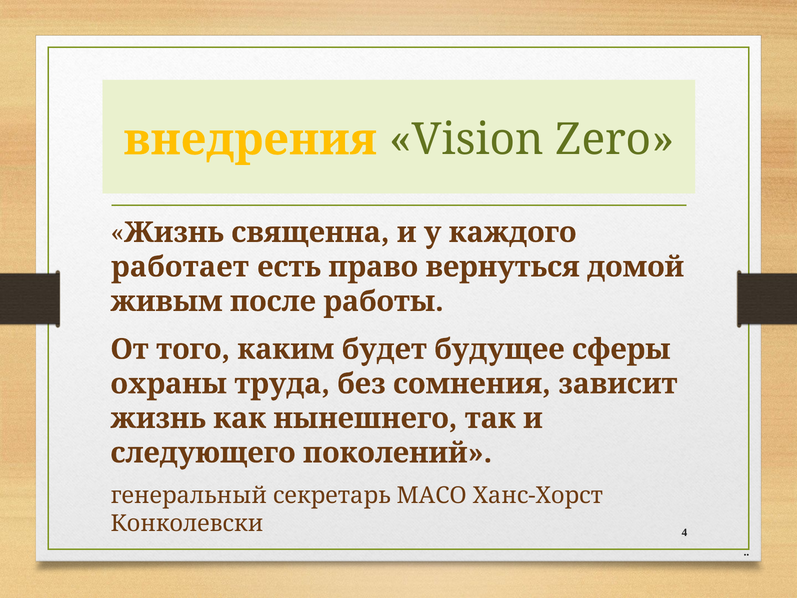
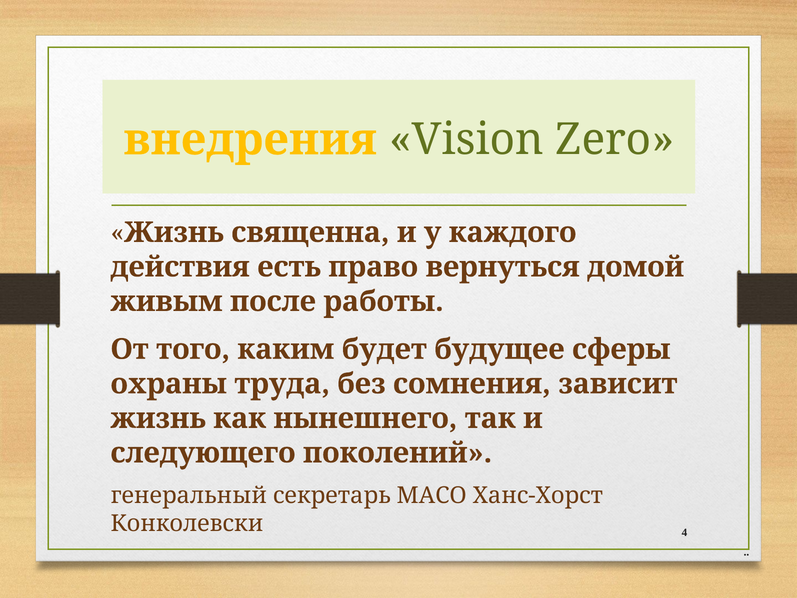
работает: работает -> действия
